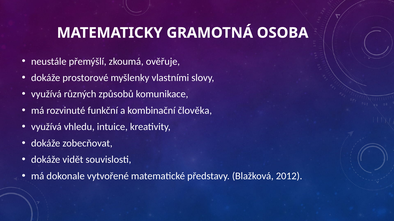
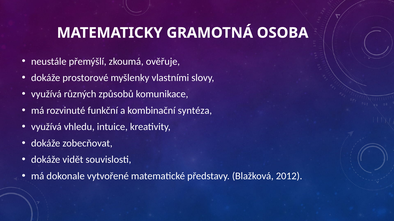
člověka: člověka -> syntéza
